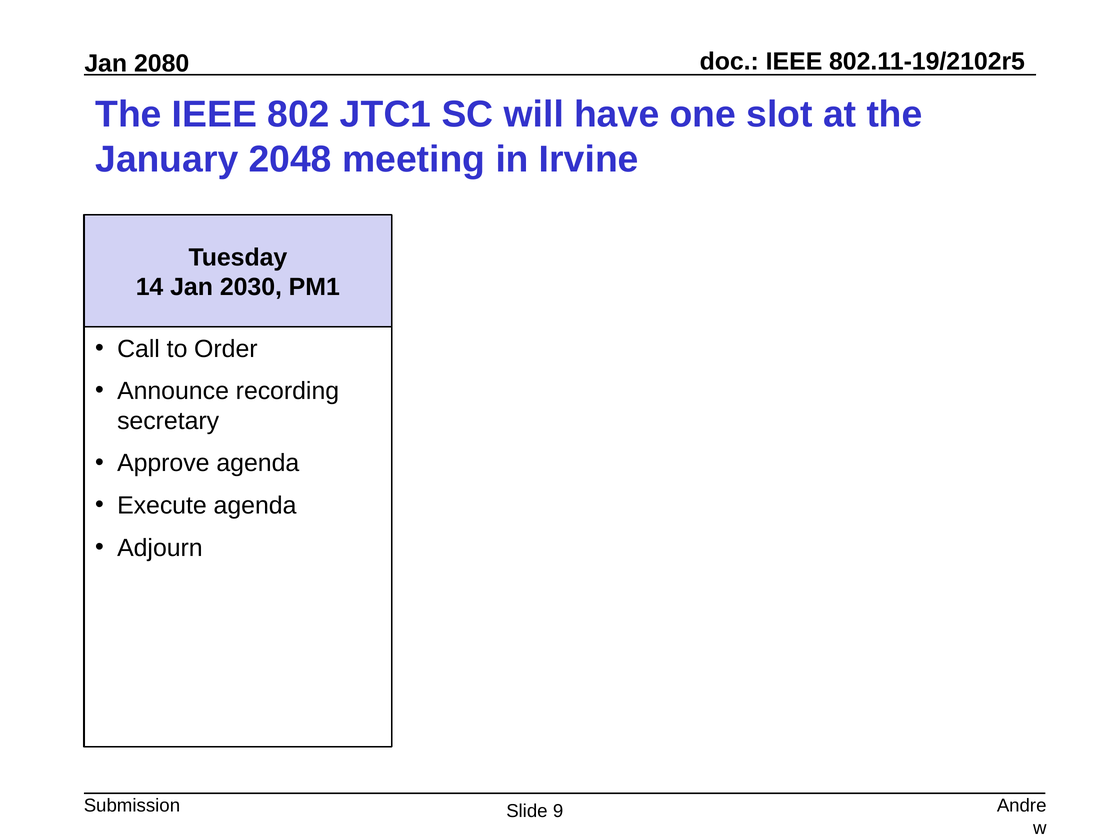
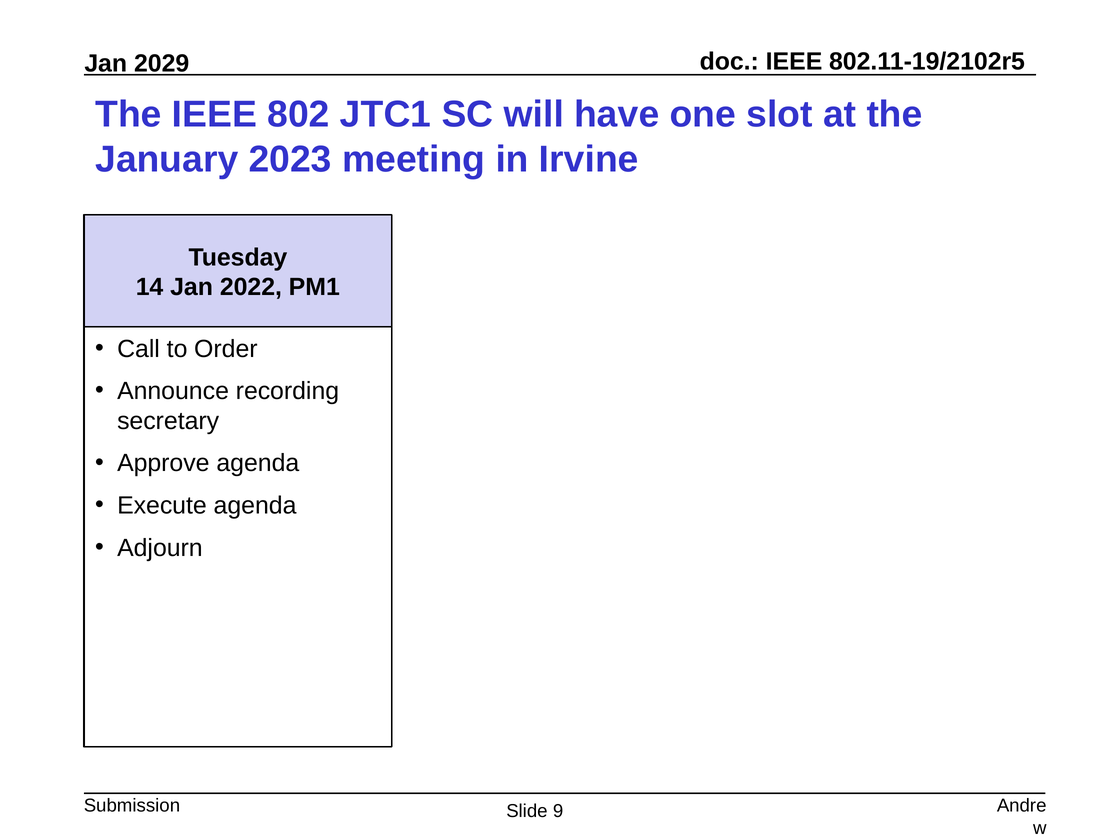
2080: 2080 -> 2029
2048: 2048 -> 2023
2030: 2030 -> 2022
